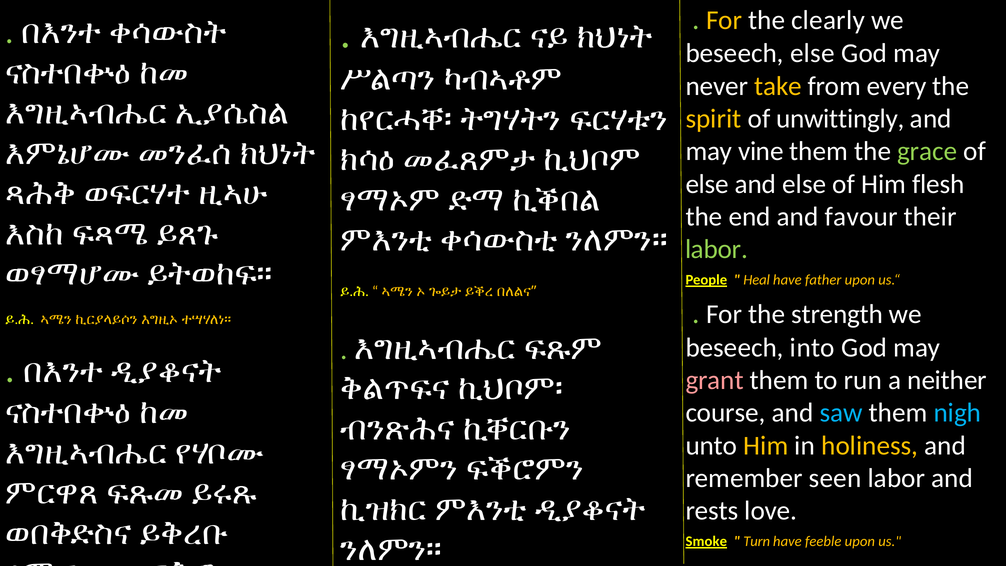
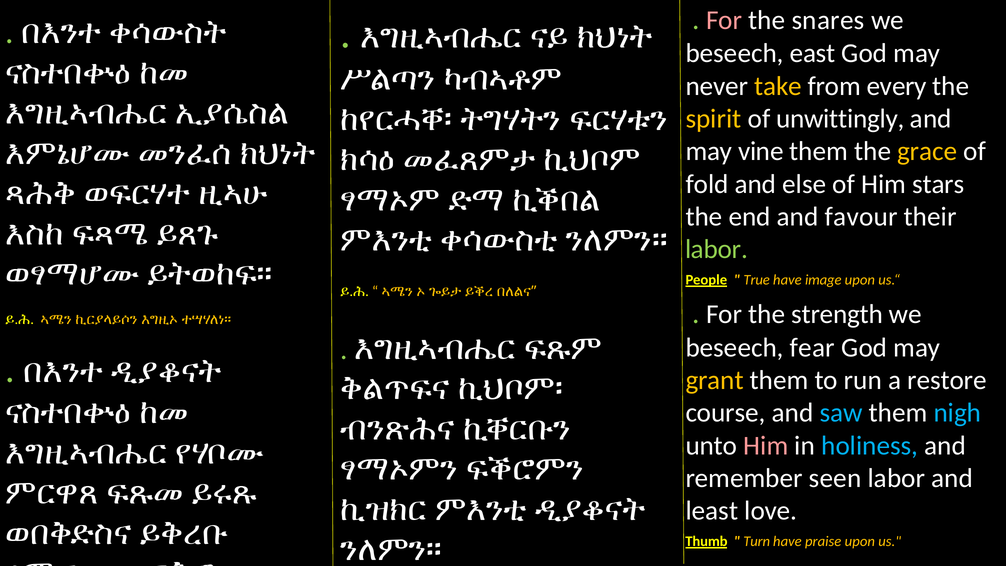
For at (724, 20) colour: yellow -> pink
clearly: clearly -> snares
beseech else: else -> east
grace colour: light green -> yellow
else at (707, 184): else -> fold
flesh: flesh -> stars
Heal: Heal -> True
father: father -> image
into: into -> fear
grant colour: pink -> yellow
neither: neither -> restore
Him at (766, 446) colour: yellow -> pink
holiness colour: yellow -> light blue
rests: rests -> least
Smoke: Smoke -> Thumb
feeble: feeble -> praise
